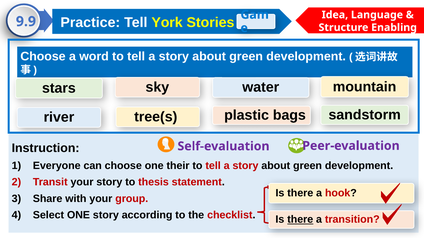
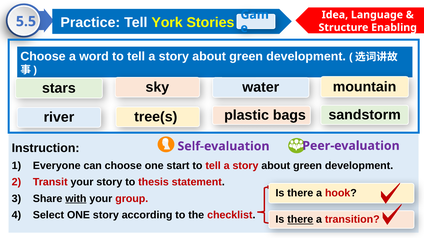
9.9: 9.9 -> 5.5
their: their -> start
with underline: none -> present
